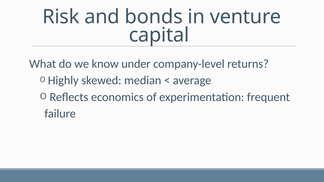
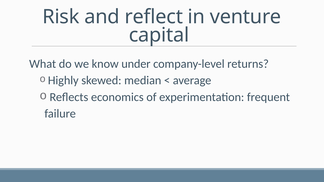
bonds: bonds -> reflect
